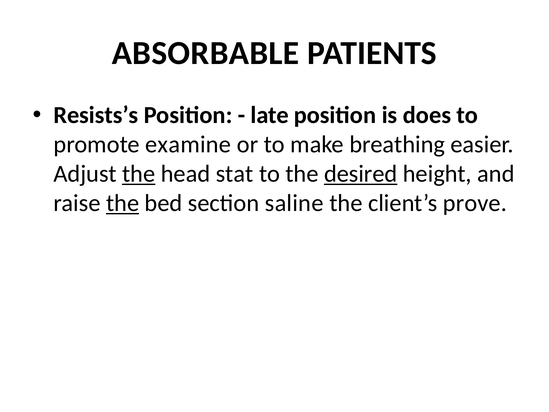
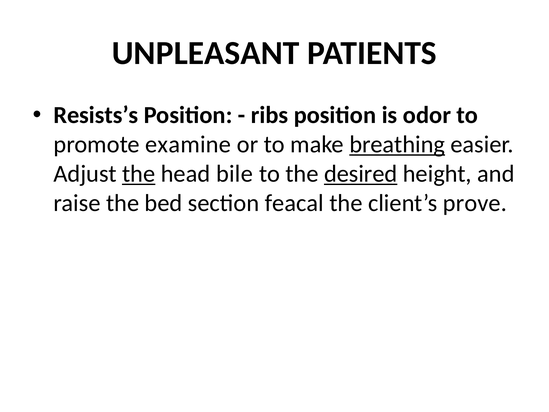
ABSORBABLE: ABSORBABLE -> UNPLEASANT
late: late -> ribs
does: does -> odor
breathing underline: none -> present
stat: stat -> bile
the at (123, 203) underline: present -> none
saline: saline -> feacal
